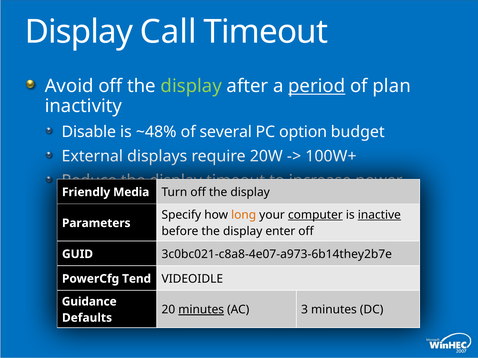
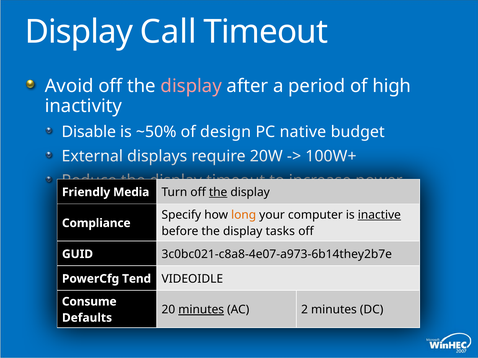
display at (191, 86) colour: light green -> pink
period underline: present -> none
plan: plan -> high
~48%: ~48% -> ~50%
several: several -> design
option: option -> native
the at (218, 192) underline: none -> present
computer underline: present -> none
Parameters: Parameters -> Compliance
enter: enter -> tasks
Guidance: Guidance -> Consume
3: 3 -> 2
